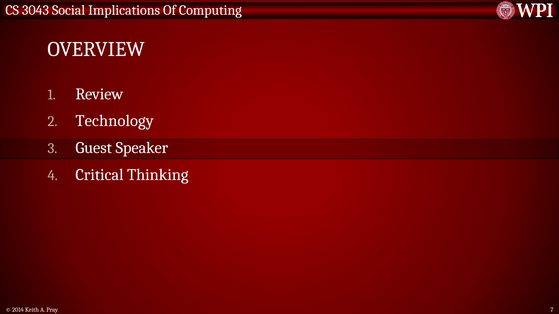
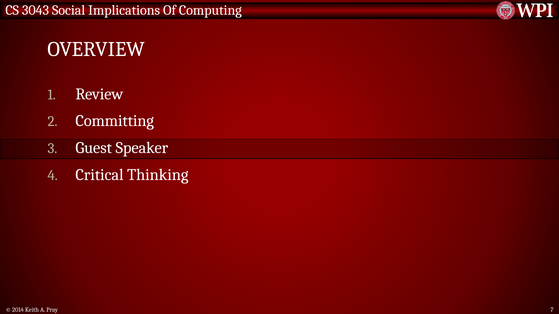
Technology: Technology -> Committing
